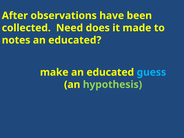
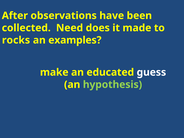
notes: notes -> rocks
educated at (75, 40): educated -> examples
guess colour: light blue -> white
